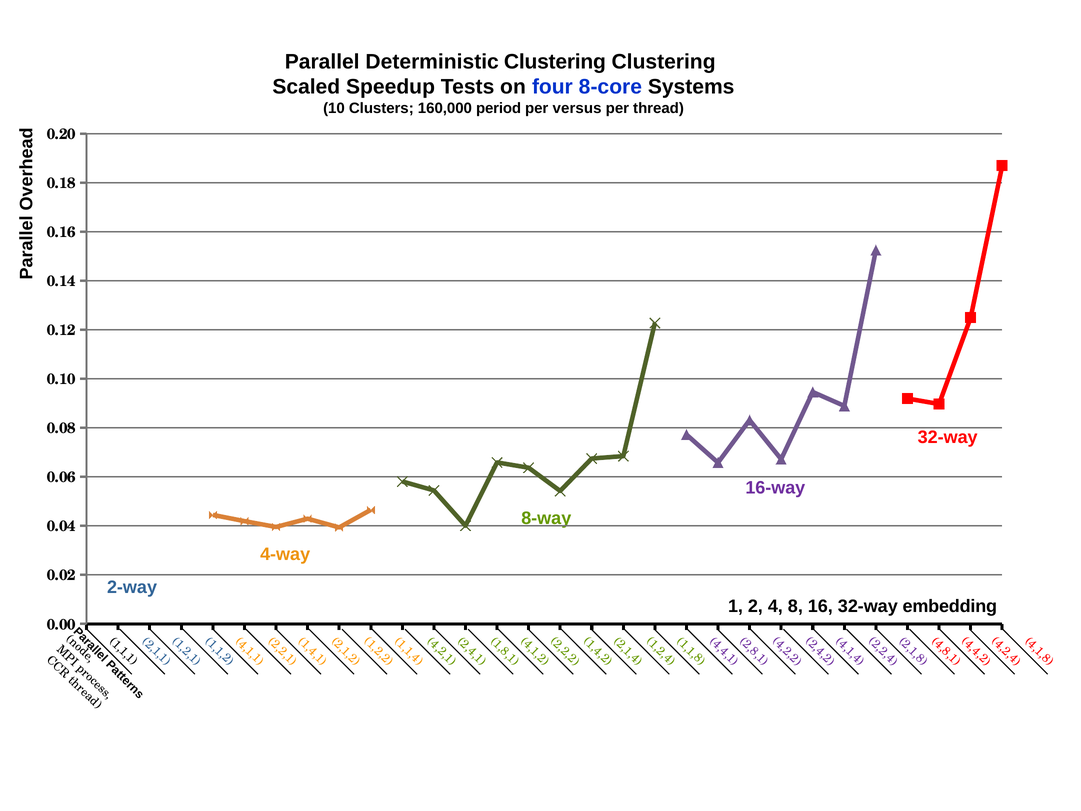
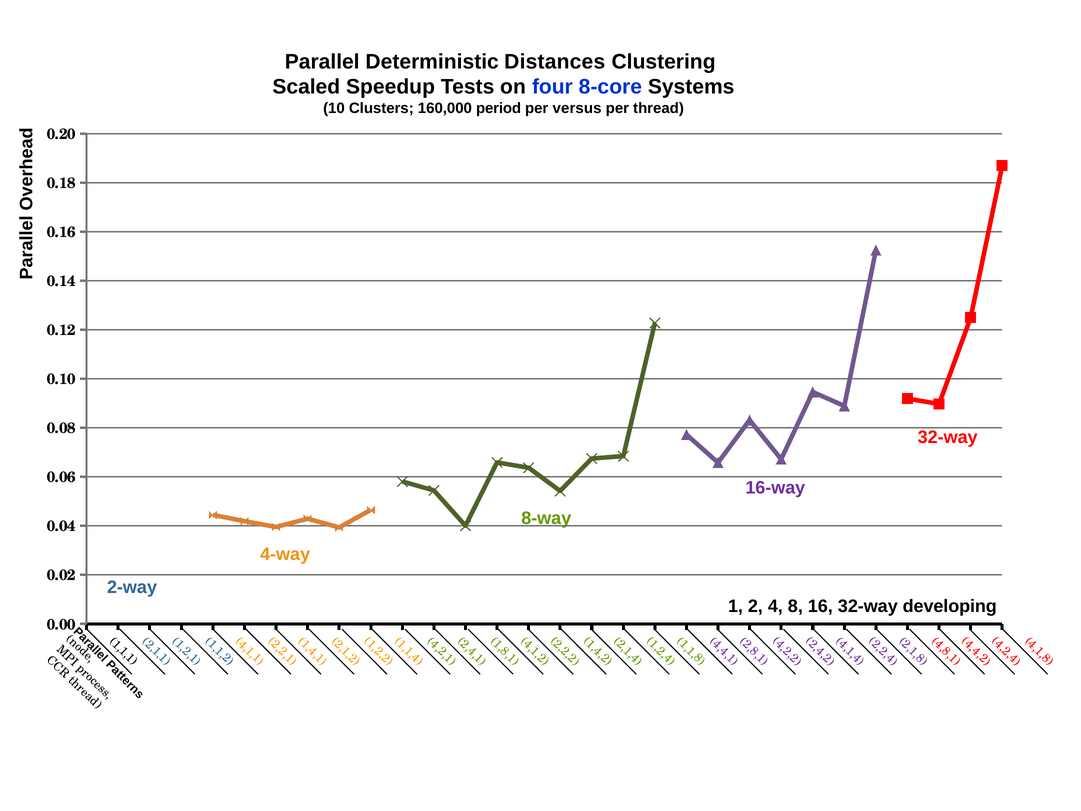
Deterministic Clustering: Clustering -> Distances
embedding: embedding -> developing
